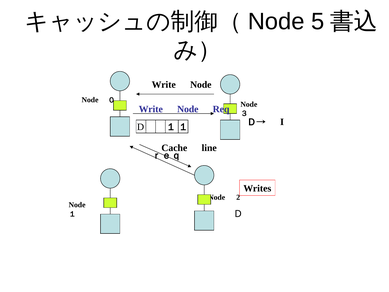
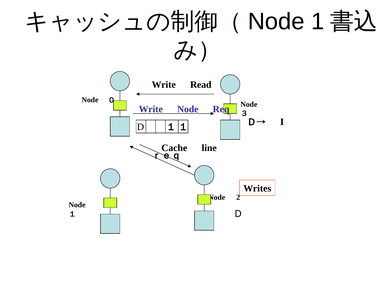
5: 5 -> 1
Node at (201, 85): Node -> Read
